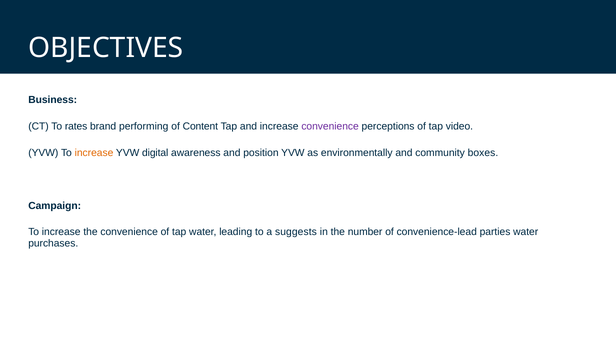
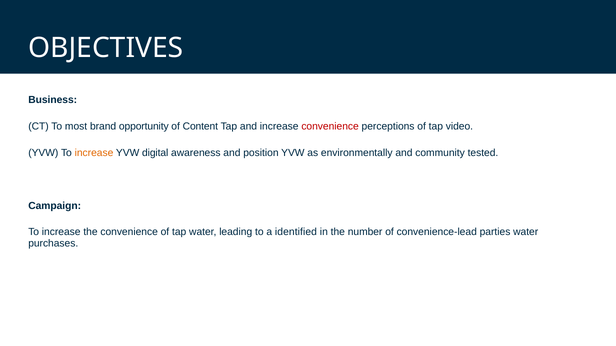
rates: rates -> most
performing: performing -> opportunity
convenience at (330, 127) colour: purple -> red
boxes: boxes -> tested
suggests: suggests -> identified
